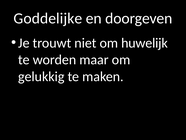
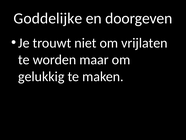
huwelijk: huwelijk -> vrijlaten
